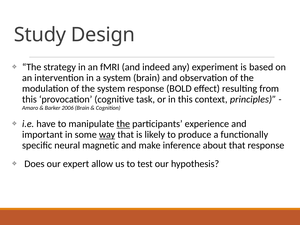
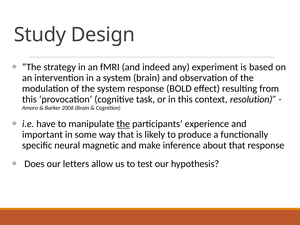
principles: principles -> resolution
way underline: present -> none
expert: expert -> letters
